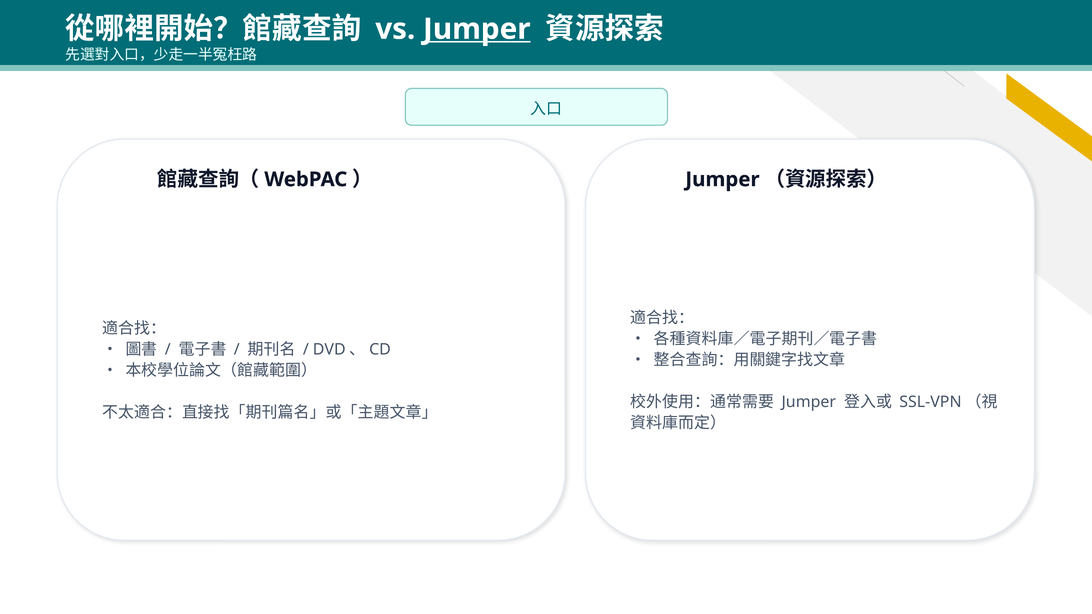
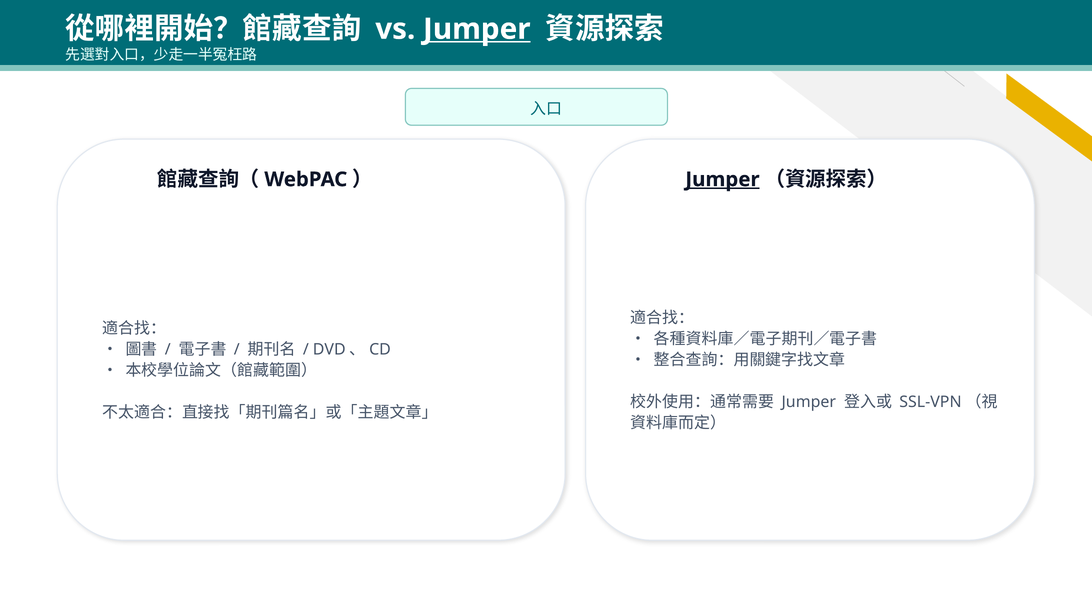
Jumper at (722, 180) underline: none -> present
